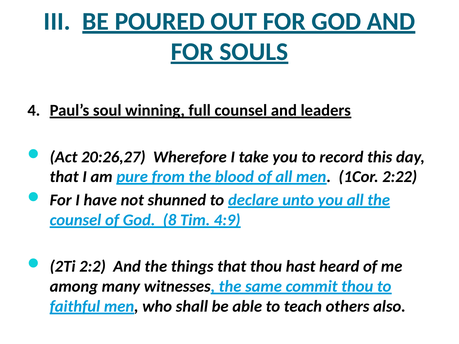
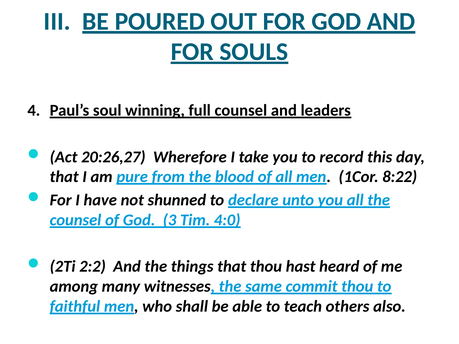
2:22: 2:22 -> 8:22
8: 8 -> 3
4:9: 4:9 -> 4:0
